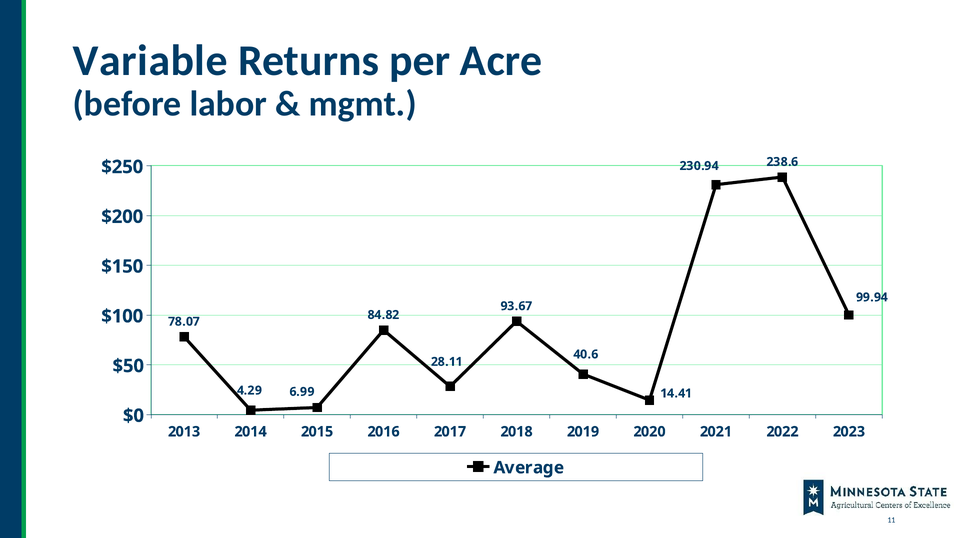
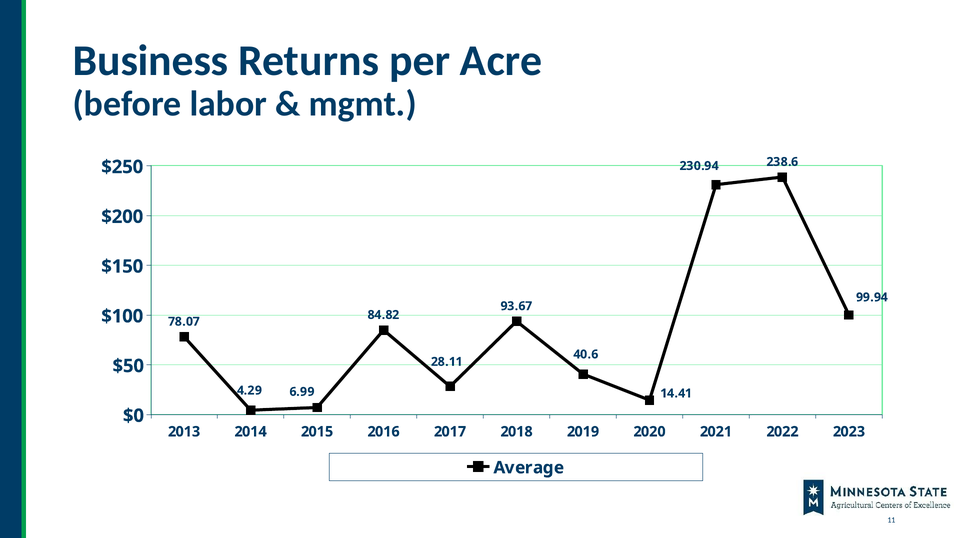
Variable: Variable -> Business
